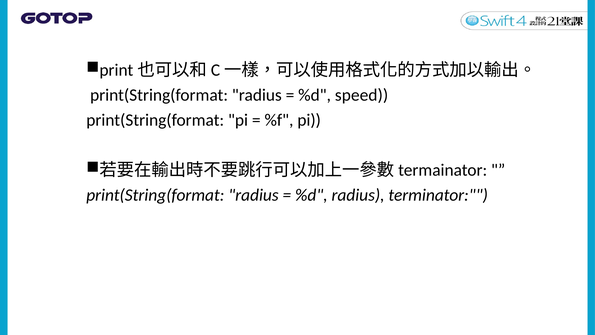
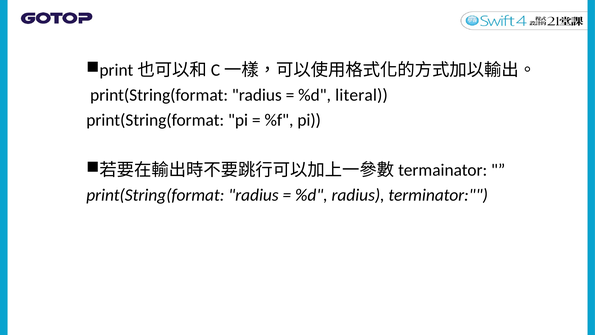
speed: speed -> literal
